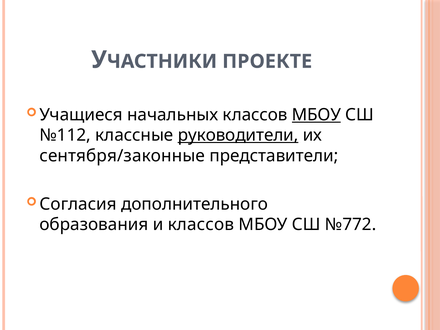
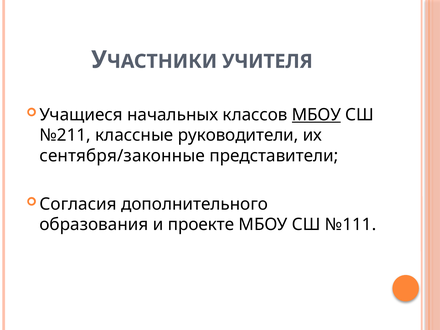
ПРОЕКТЕ: ПРОЕКТЕ -> УЧИТЕЛЯ
№112: №112 -> №211
руководители underline: present -> none
и классов: классов -> проекте
№772: №772 -> №111
